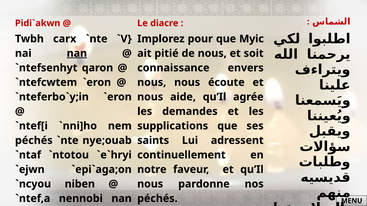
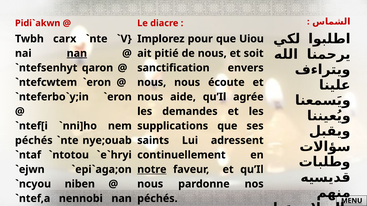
Myic: Myic -> Uiou
connaissance: connaissance -> sanctification
notre underline: none -> present
